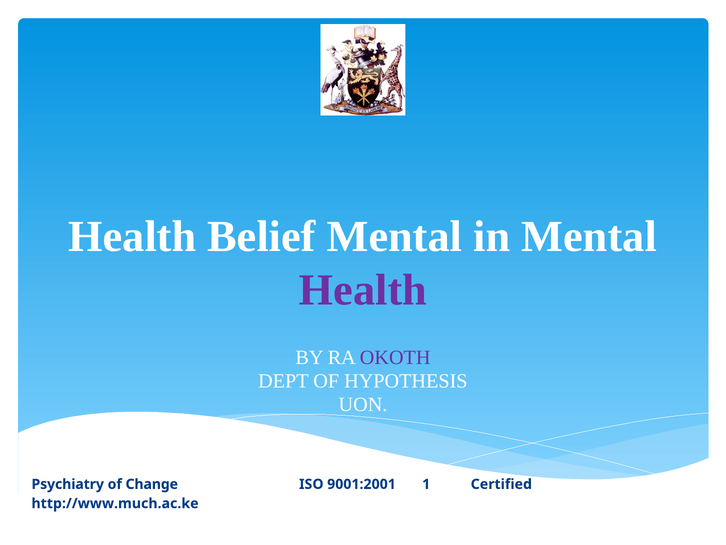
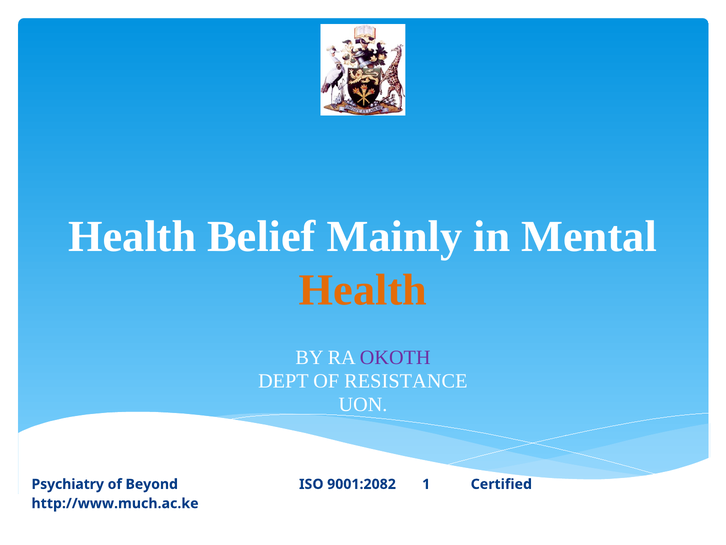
Belief Mental: Mental -> Mainly
Health at (363, 290) colour: purple -> orange
HYPOTHESIS: HYPOTHESIS -> RESISTANCE
Change: Change -> Beyond
9001:2001: 9001:2001 -> 9001:2082
